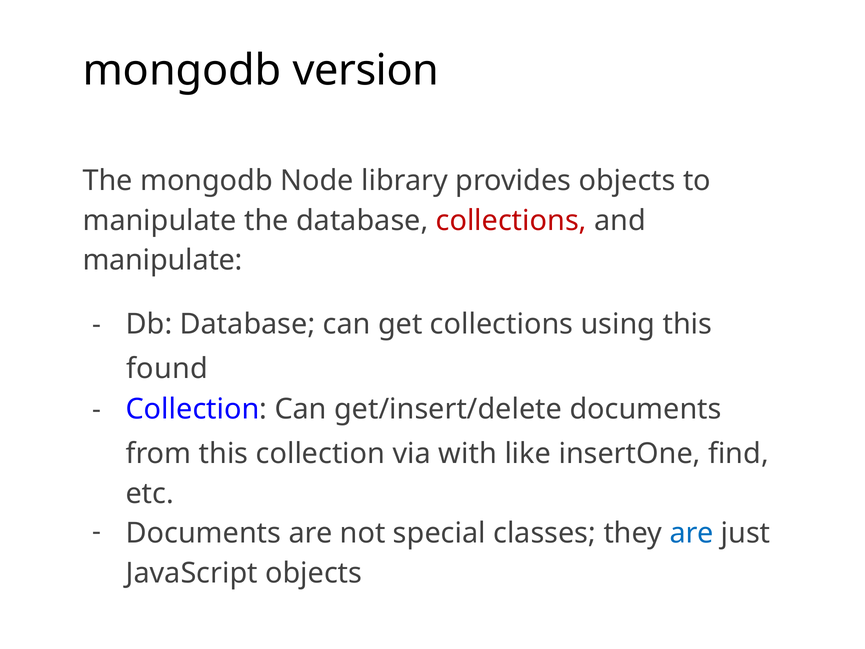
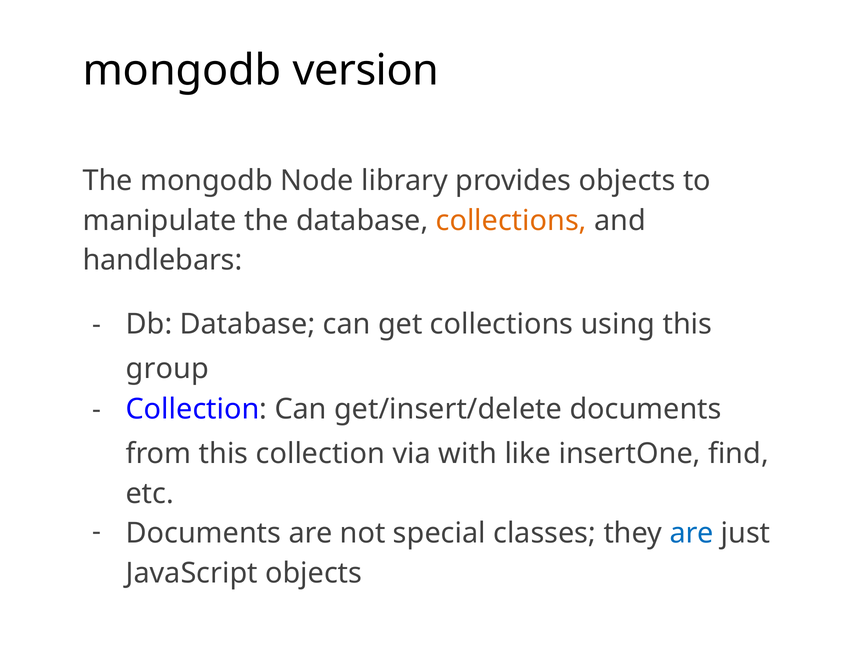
collections at (511, 220) colour: red -> orange
manipulate at (163, 260): manipulate -> handlebars
found: found -> group
